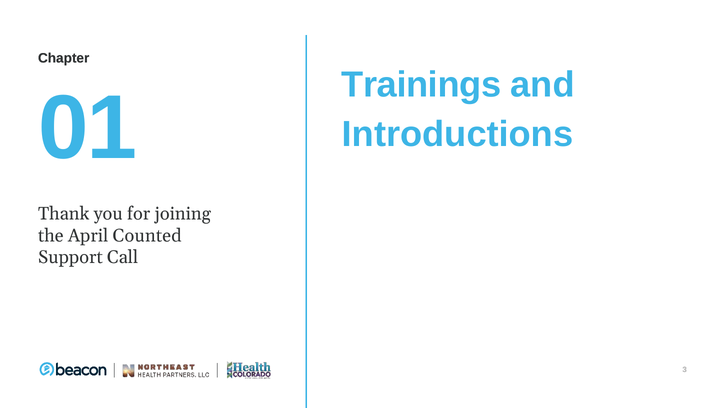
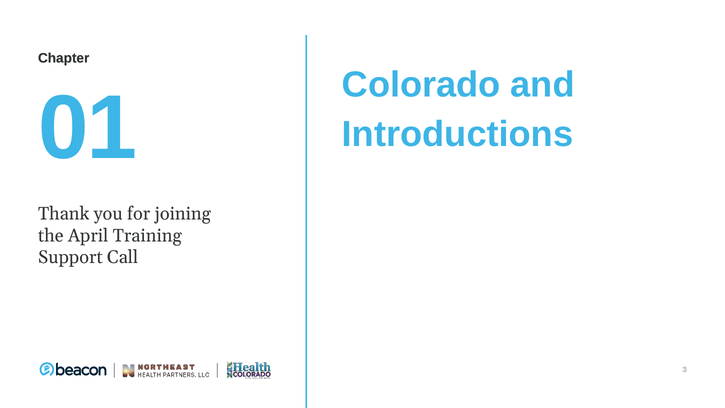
Trainings: Trainings -> Colorado
Counted: Counted -> Training
